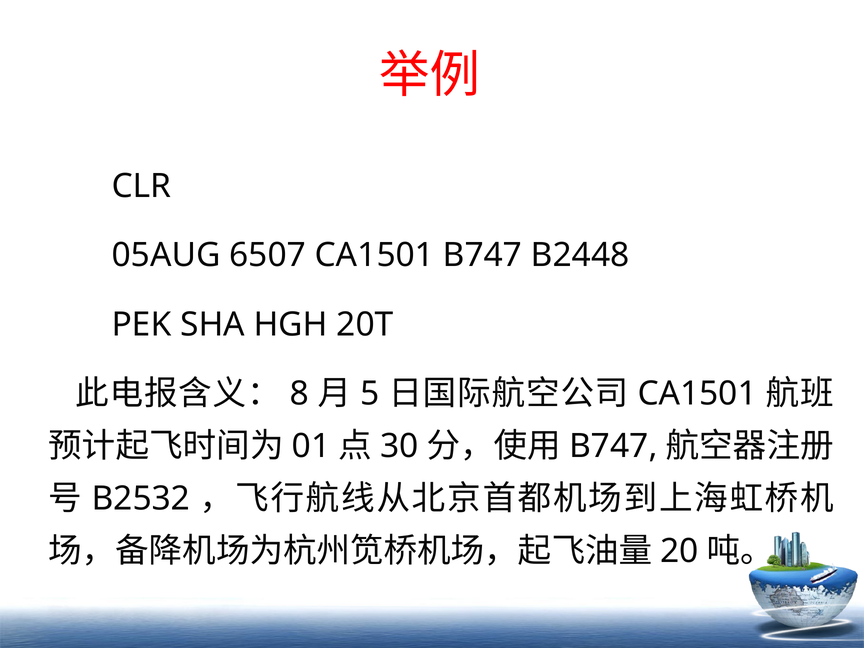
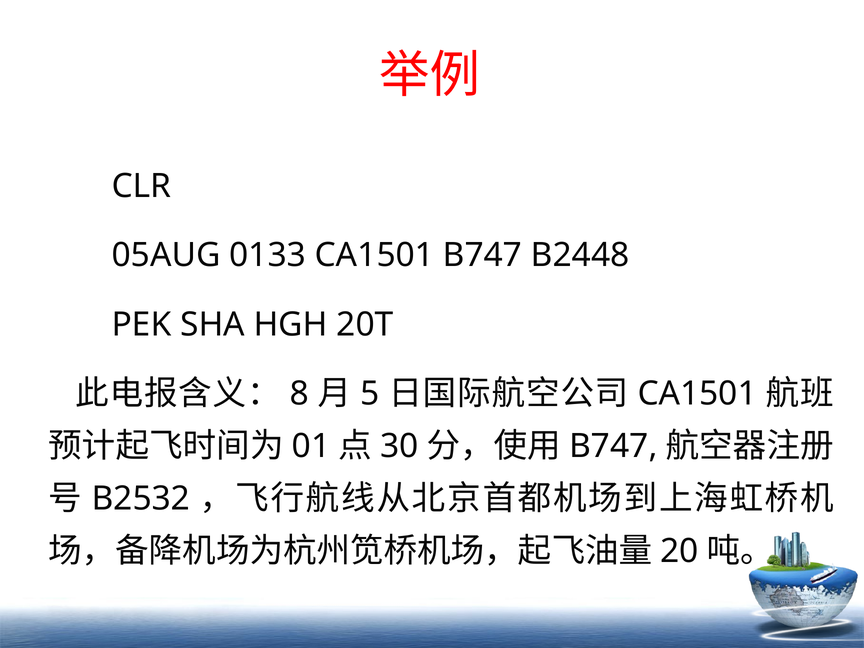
6507: 6507 -> 0133
